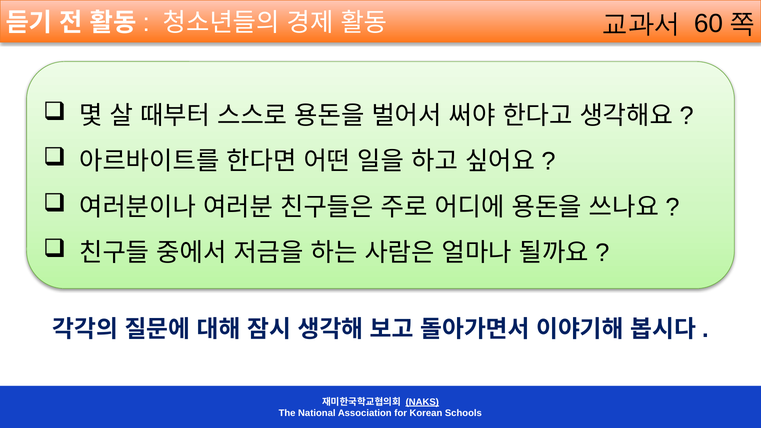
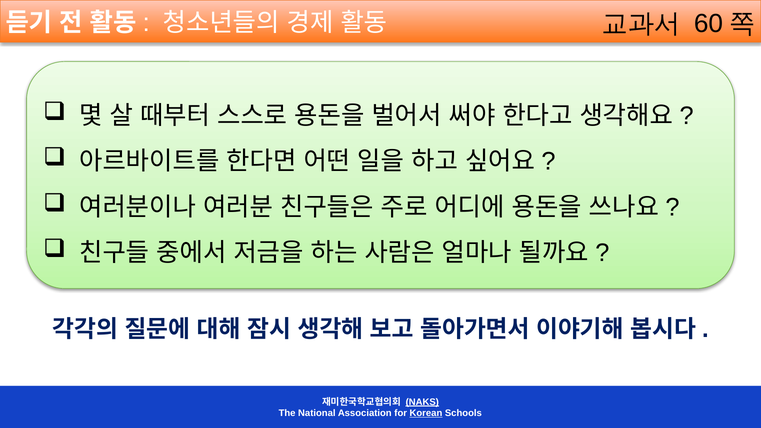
Korean underline: none -> present
